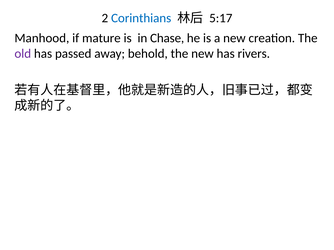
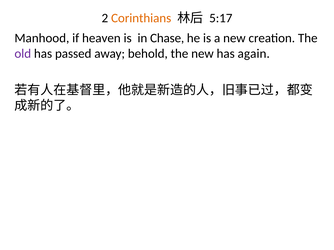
Corinthians colour: blue -> orange
mature: mature -> heaven
rivers: rivers -> again
